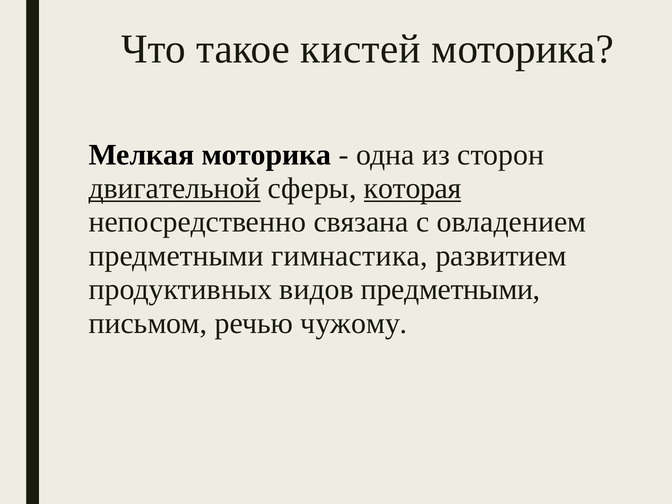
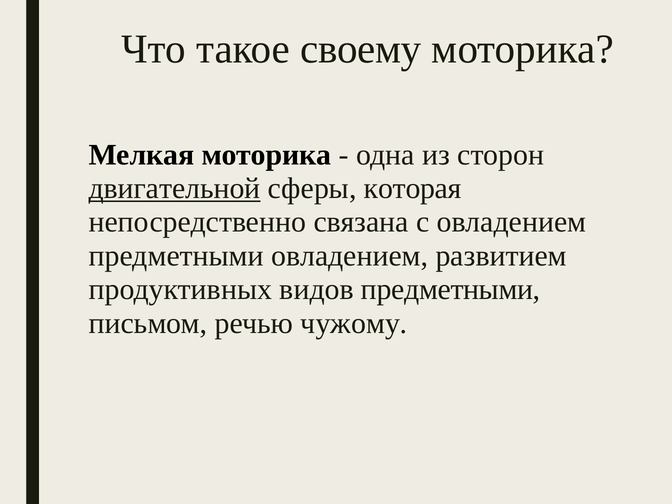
кистей: кистей -> своему
которая underline: present -> none
предметными гимнастика: гимнастика -> овладением
